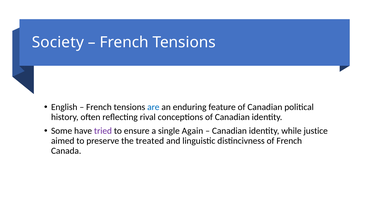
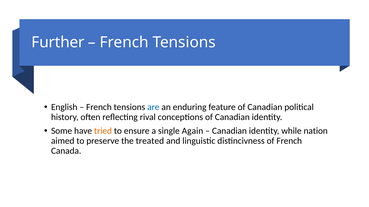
Society: Society -> Further
tried colour: purple -> orange
justice: justice -> nation
